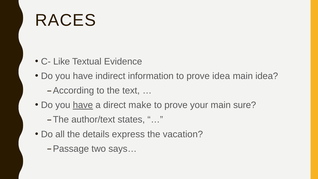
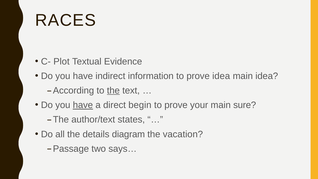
Like: Like -> Plot
the at (113, 91) underline: none -> present
make: make -> begin
express: express -> diagram
